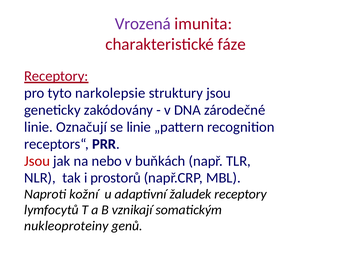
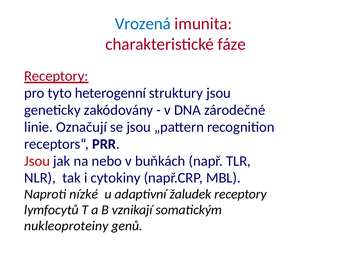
Vrozená colour: purple -> blue
narkolepsie: narkolepsie -> heterogenní
se linie: linie -> jsou
prostorů: prostorů -> cytokiny
kožní: kožní -> nízké
